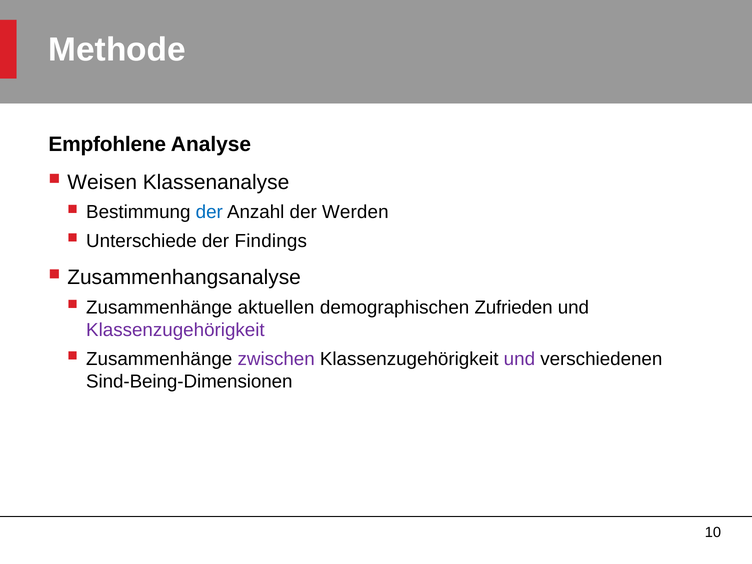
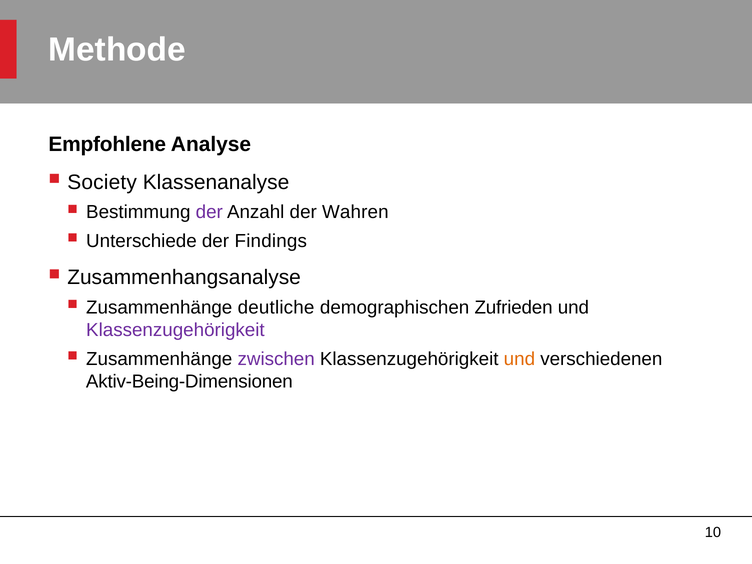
Weisen: Weisen -> Society
der at (209, 212) colour: blue -> purple
Werden: Werden -> Wahren
aktuellen: aktuellen -> deutliche
und at (519, 359) colour: purple -> orange
Sind-Being-Dimensionen: Sind-Being-Dimensionen -> Aktiv-Being-Dimensionen
